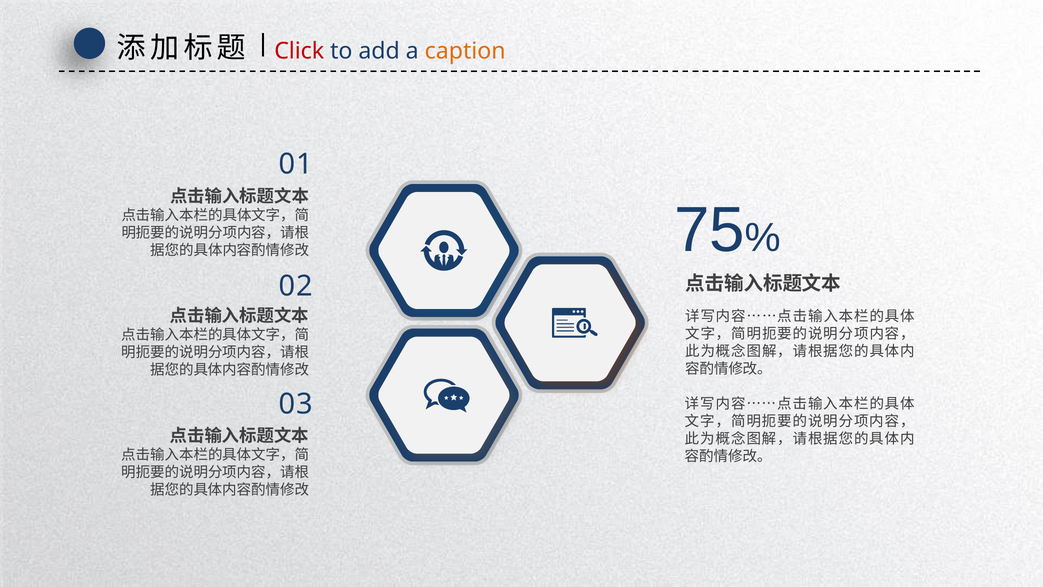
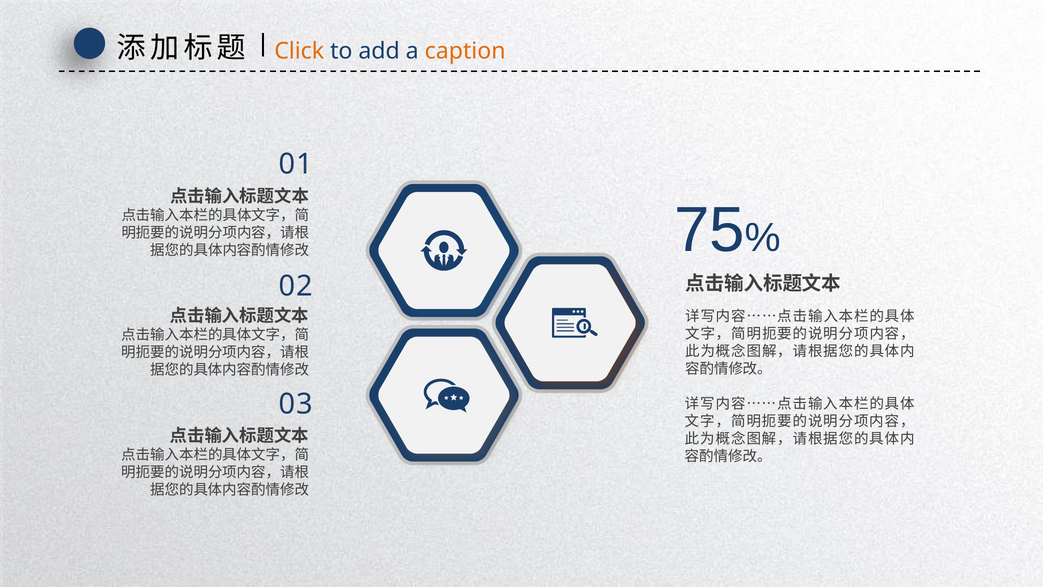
Click colour: red -> orange
